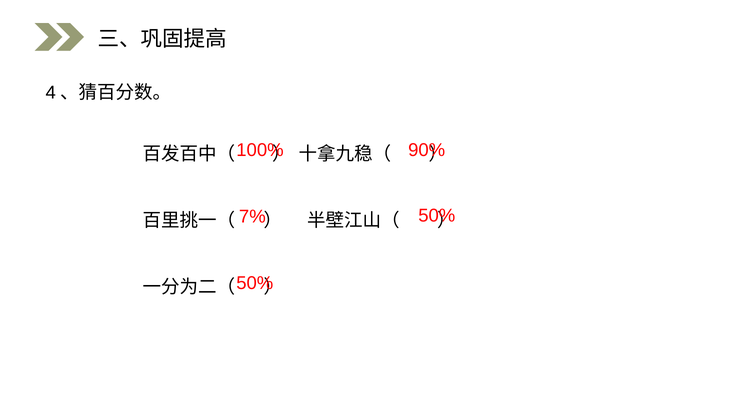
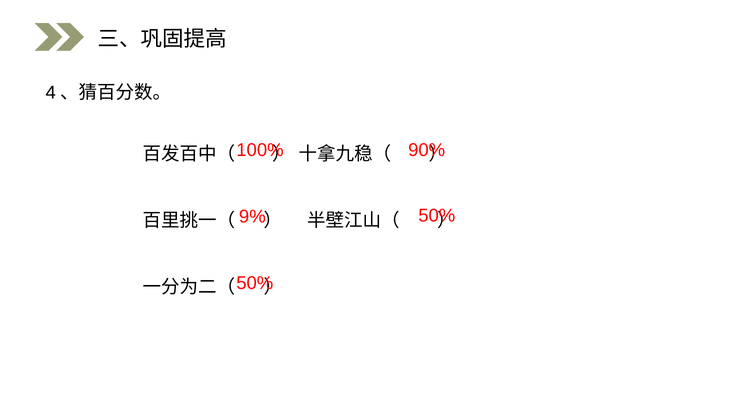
7%: 7% -> 9%
